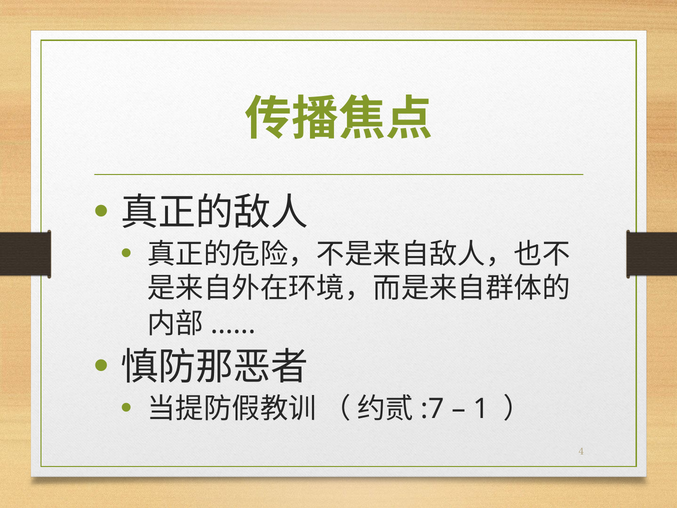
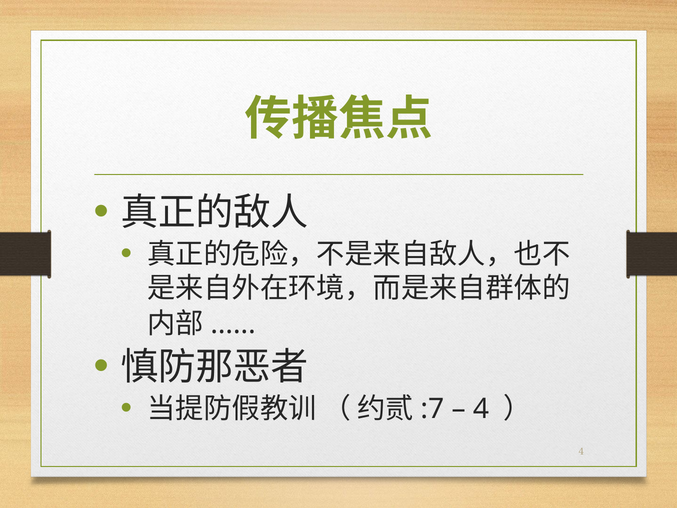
1 at (481, 409): 1 -> 4
